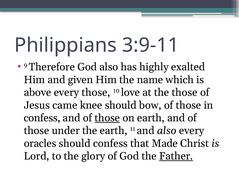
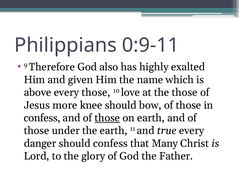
3:9-11: 3:9-11 -> 0:9-11
came: came -> more
and also: also -> true
oracles: oracles -> danger
Made: Made -> Many
Father underline: present -> none
